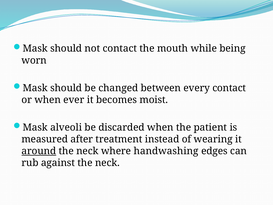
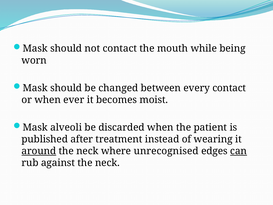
measured: measured -> published
handwashing: handwashing -> unrecognised
can underline: none -> present
